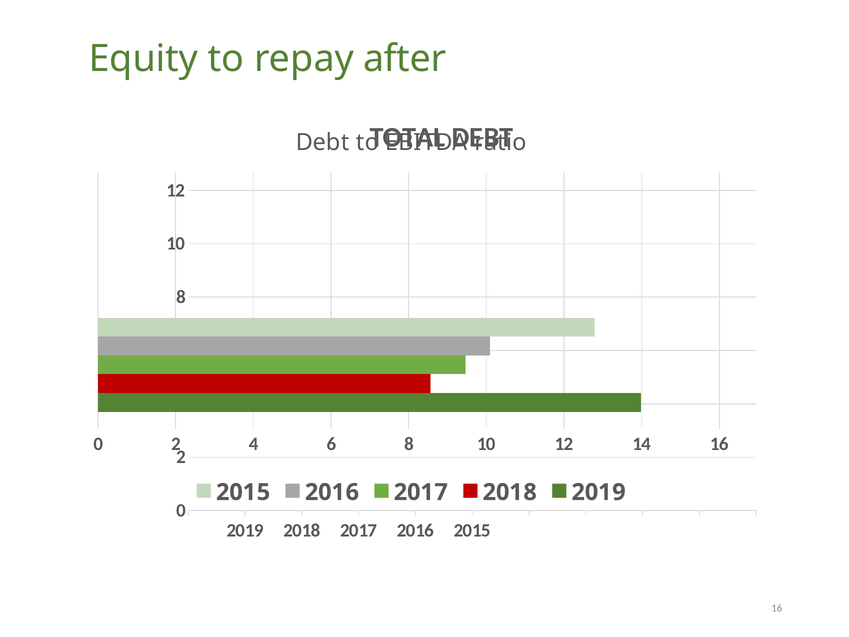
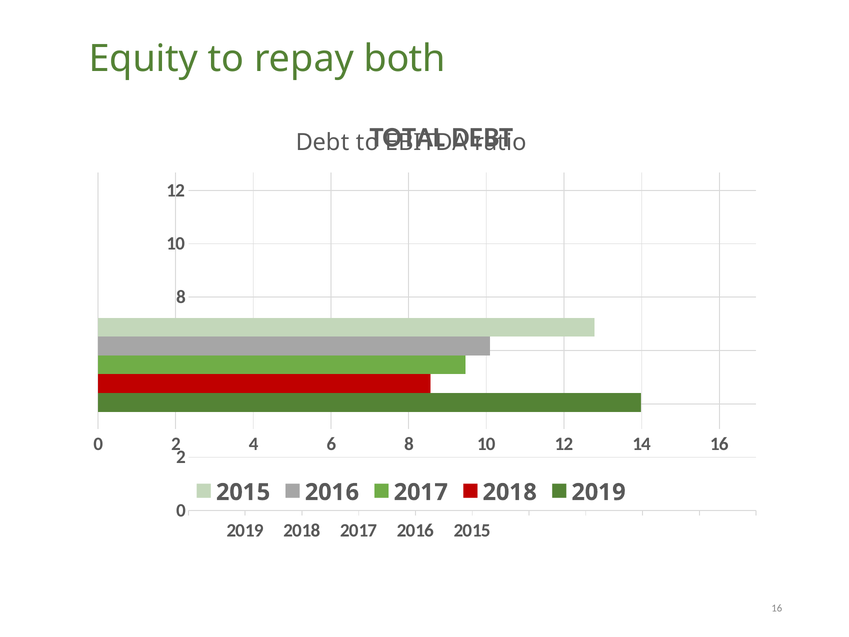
after: after -> both
